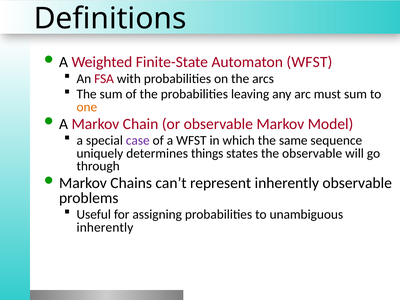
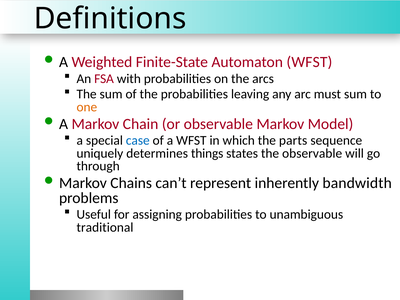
case colour: purple -> blue
same: same -> parts
inherently observable: observable -> bandwidth
inherently at (105, 227): inherently -> traditional
